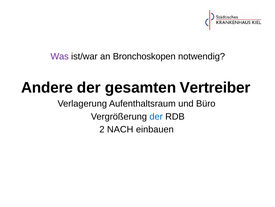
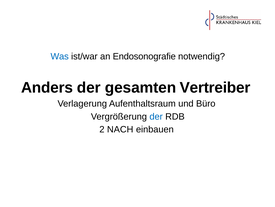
Was colour: purple -> blue
Bronchoskopen: Bronchoskopen -> Endosonografie
Andere: Andere -> Anders
